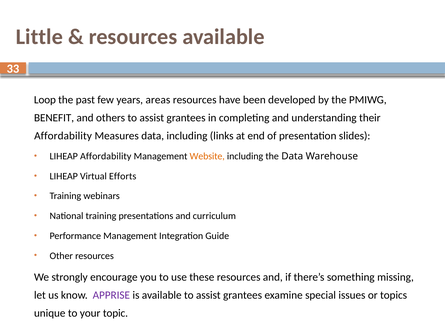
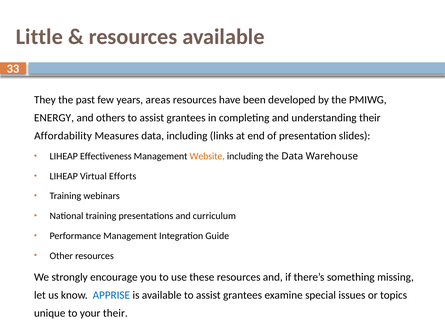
Loop: Loop -> They
BENEFIT: BENEFIT -> ENERGY
LIHEAP Affordability: Affordability -> Effectiveness
APPRISE colour: purple -> blue
your topic: topic -> their
